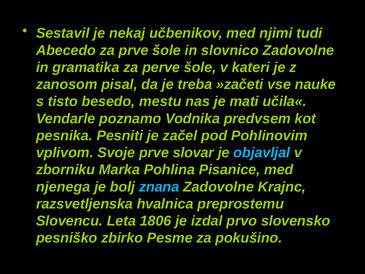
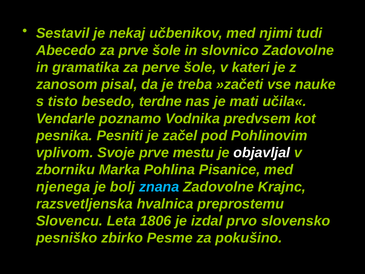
mestu: mestu -> terdne
slovar: slovar -> mestu
objavljal colour: light blue -> white
